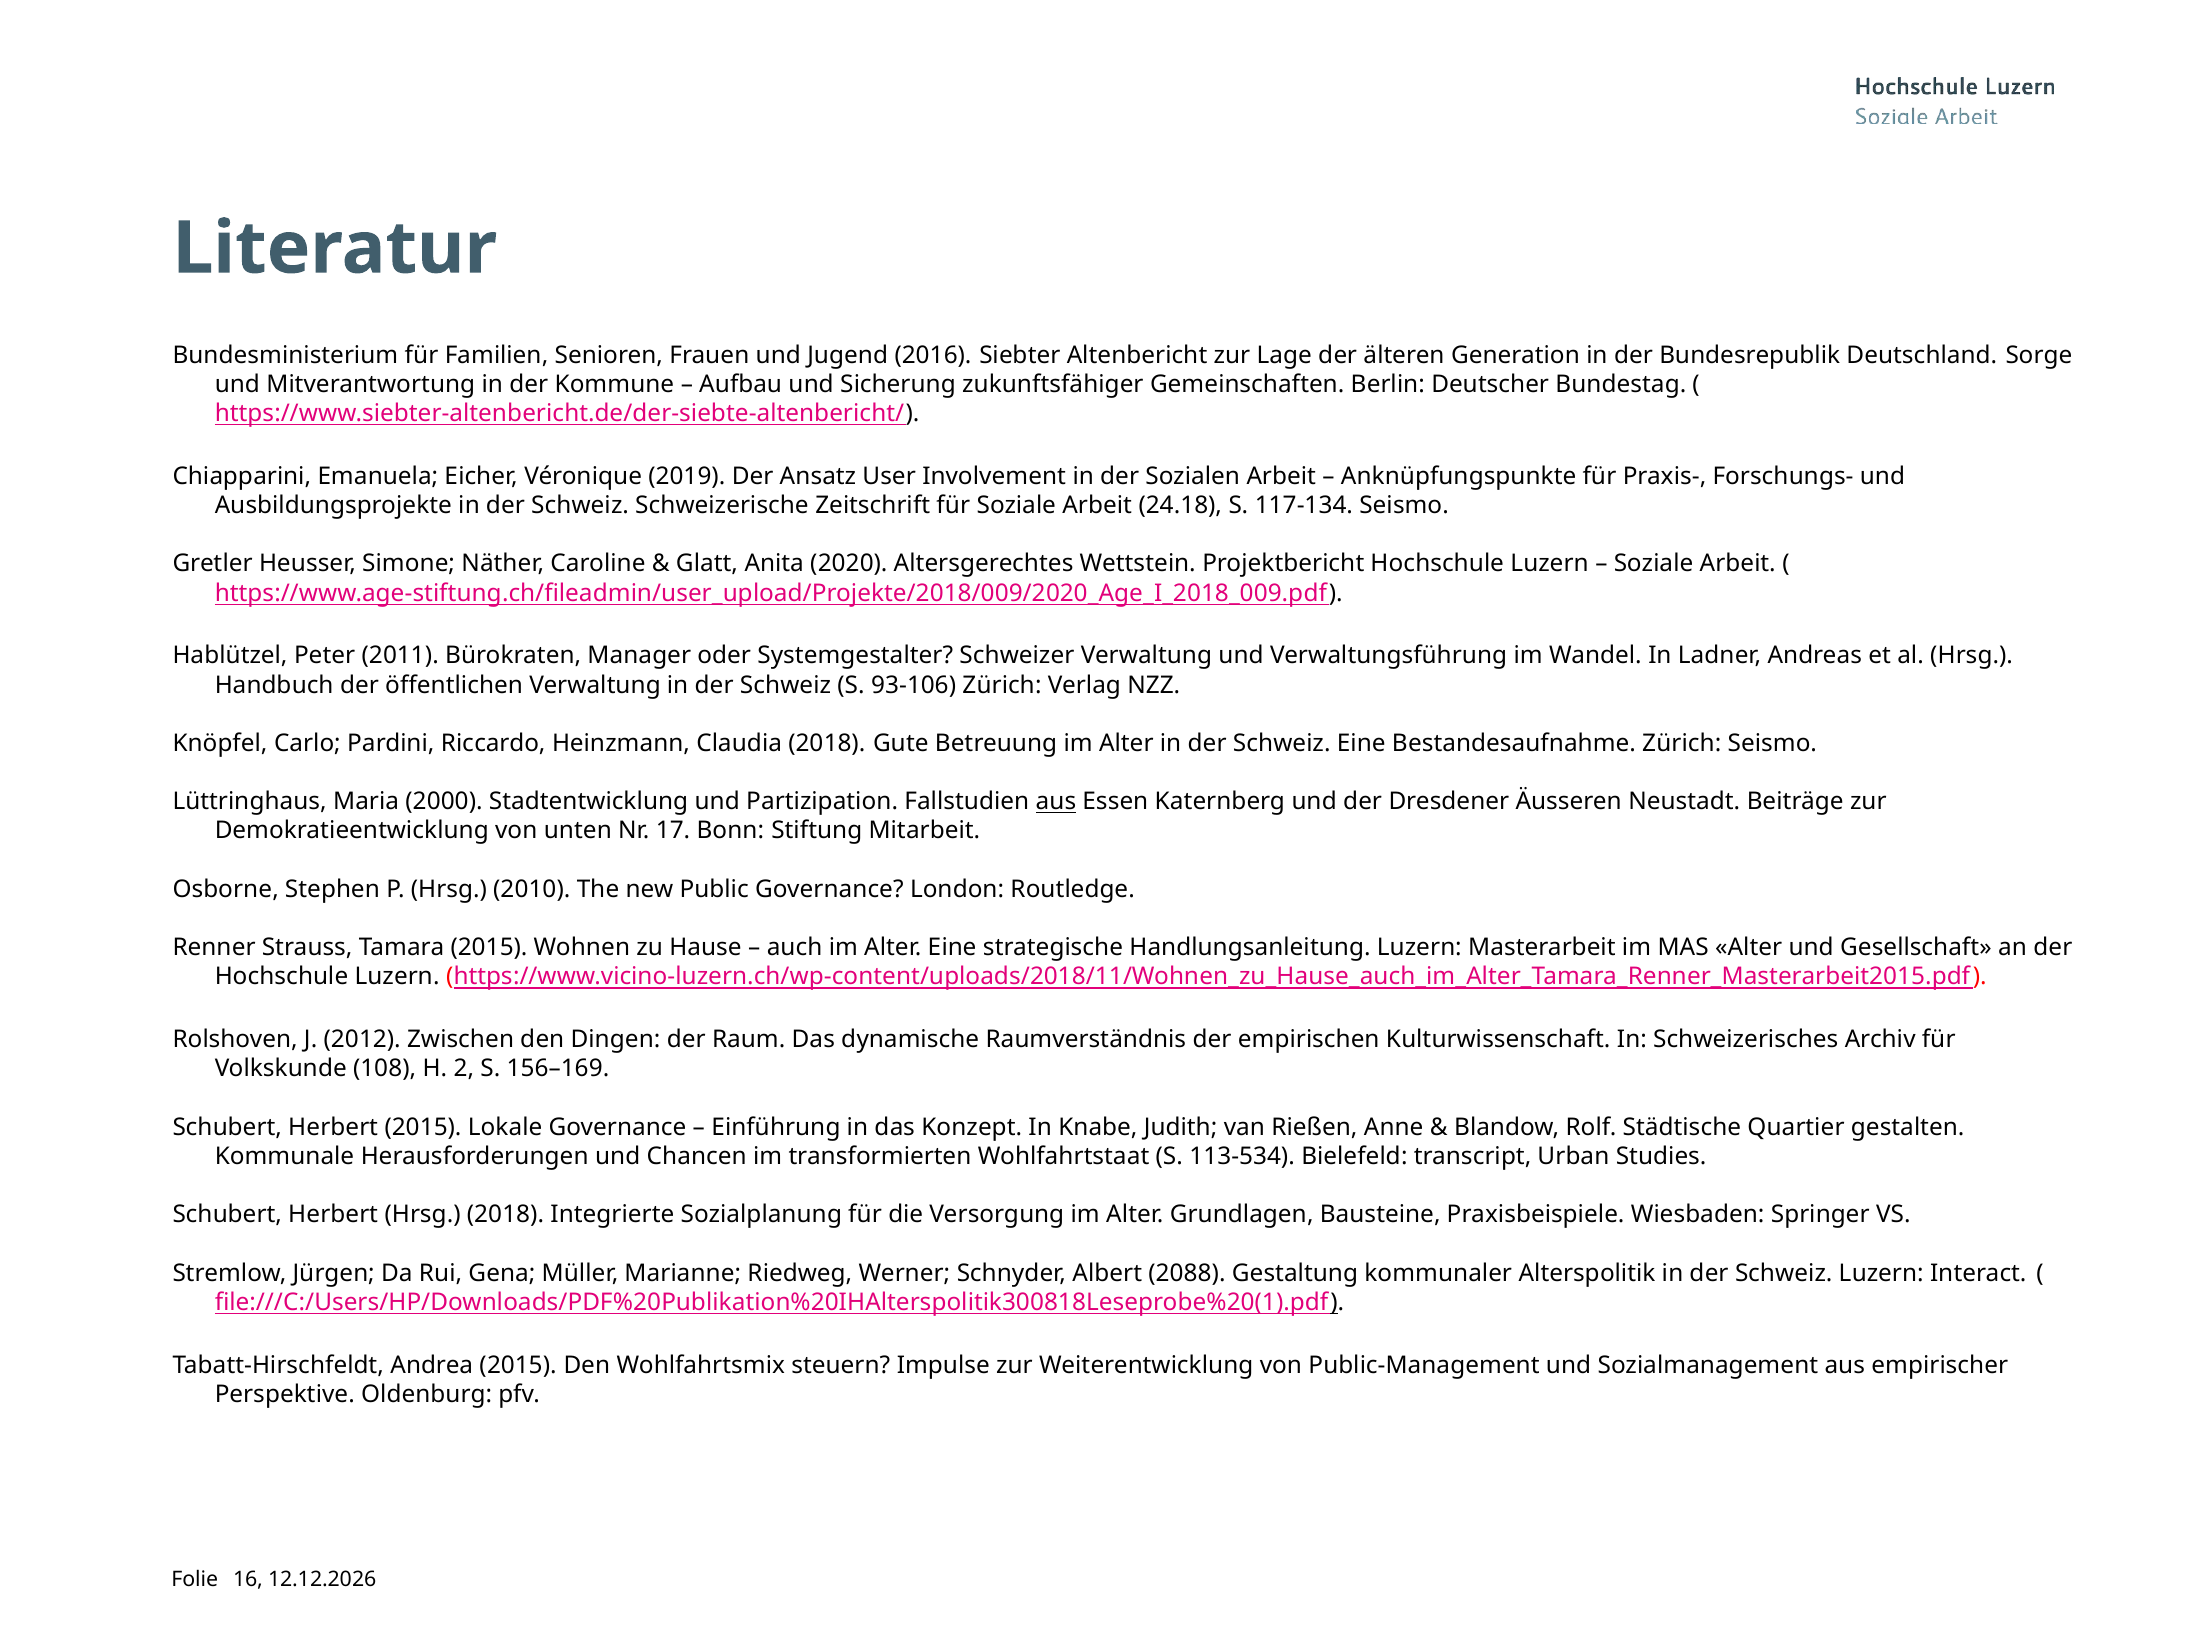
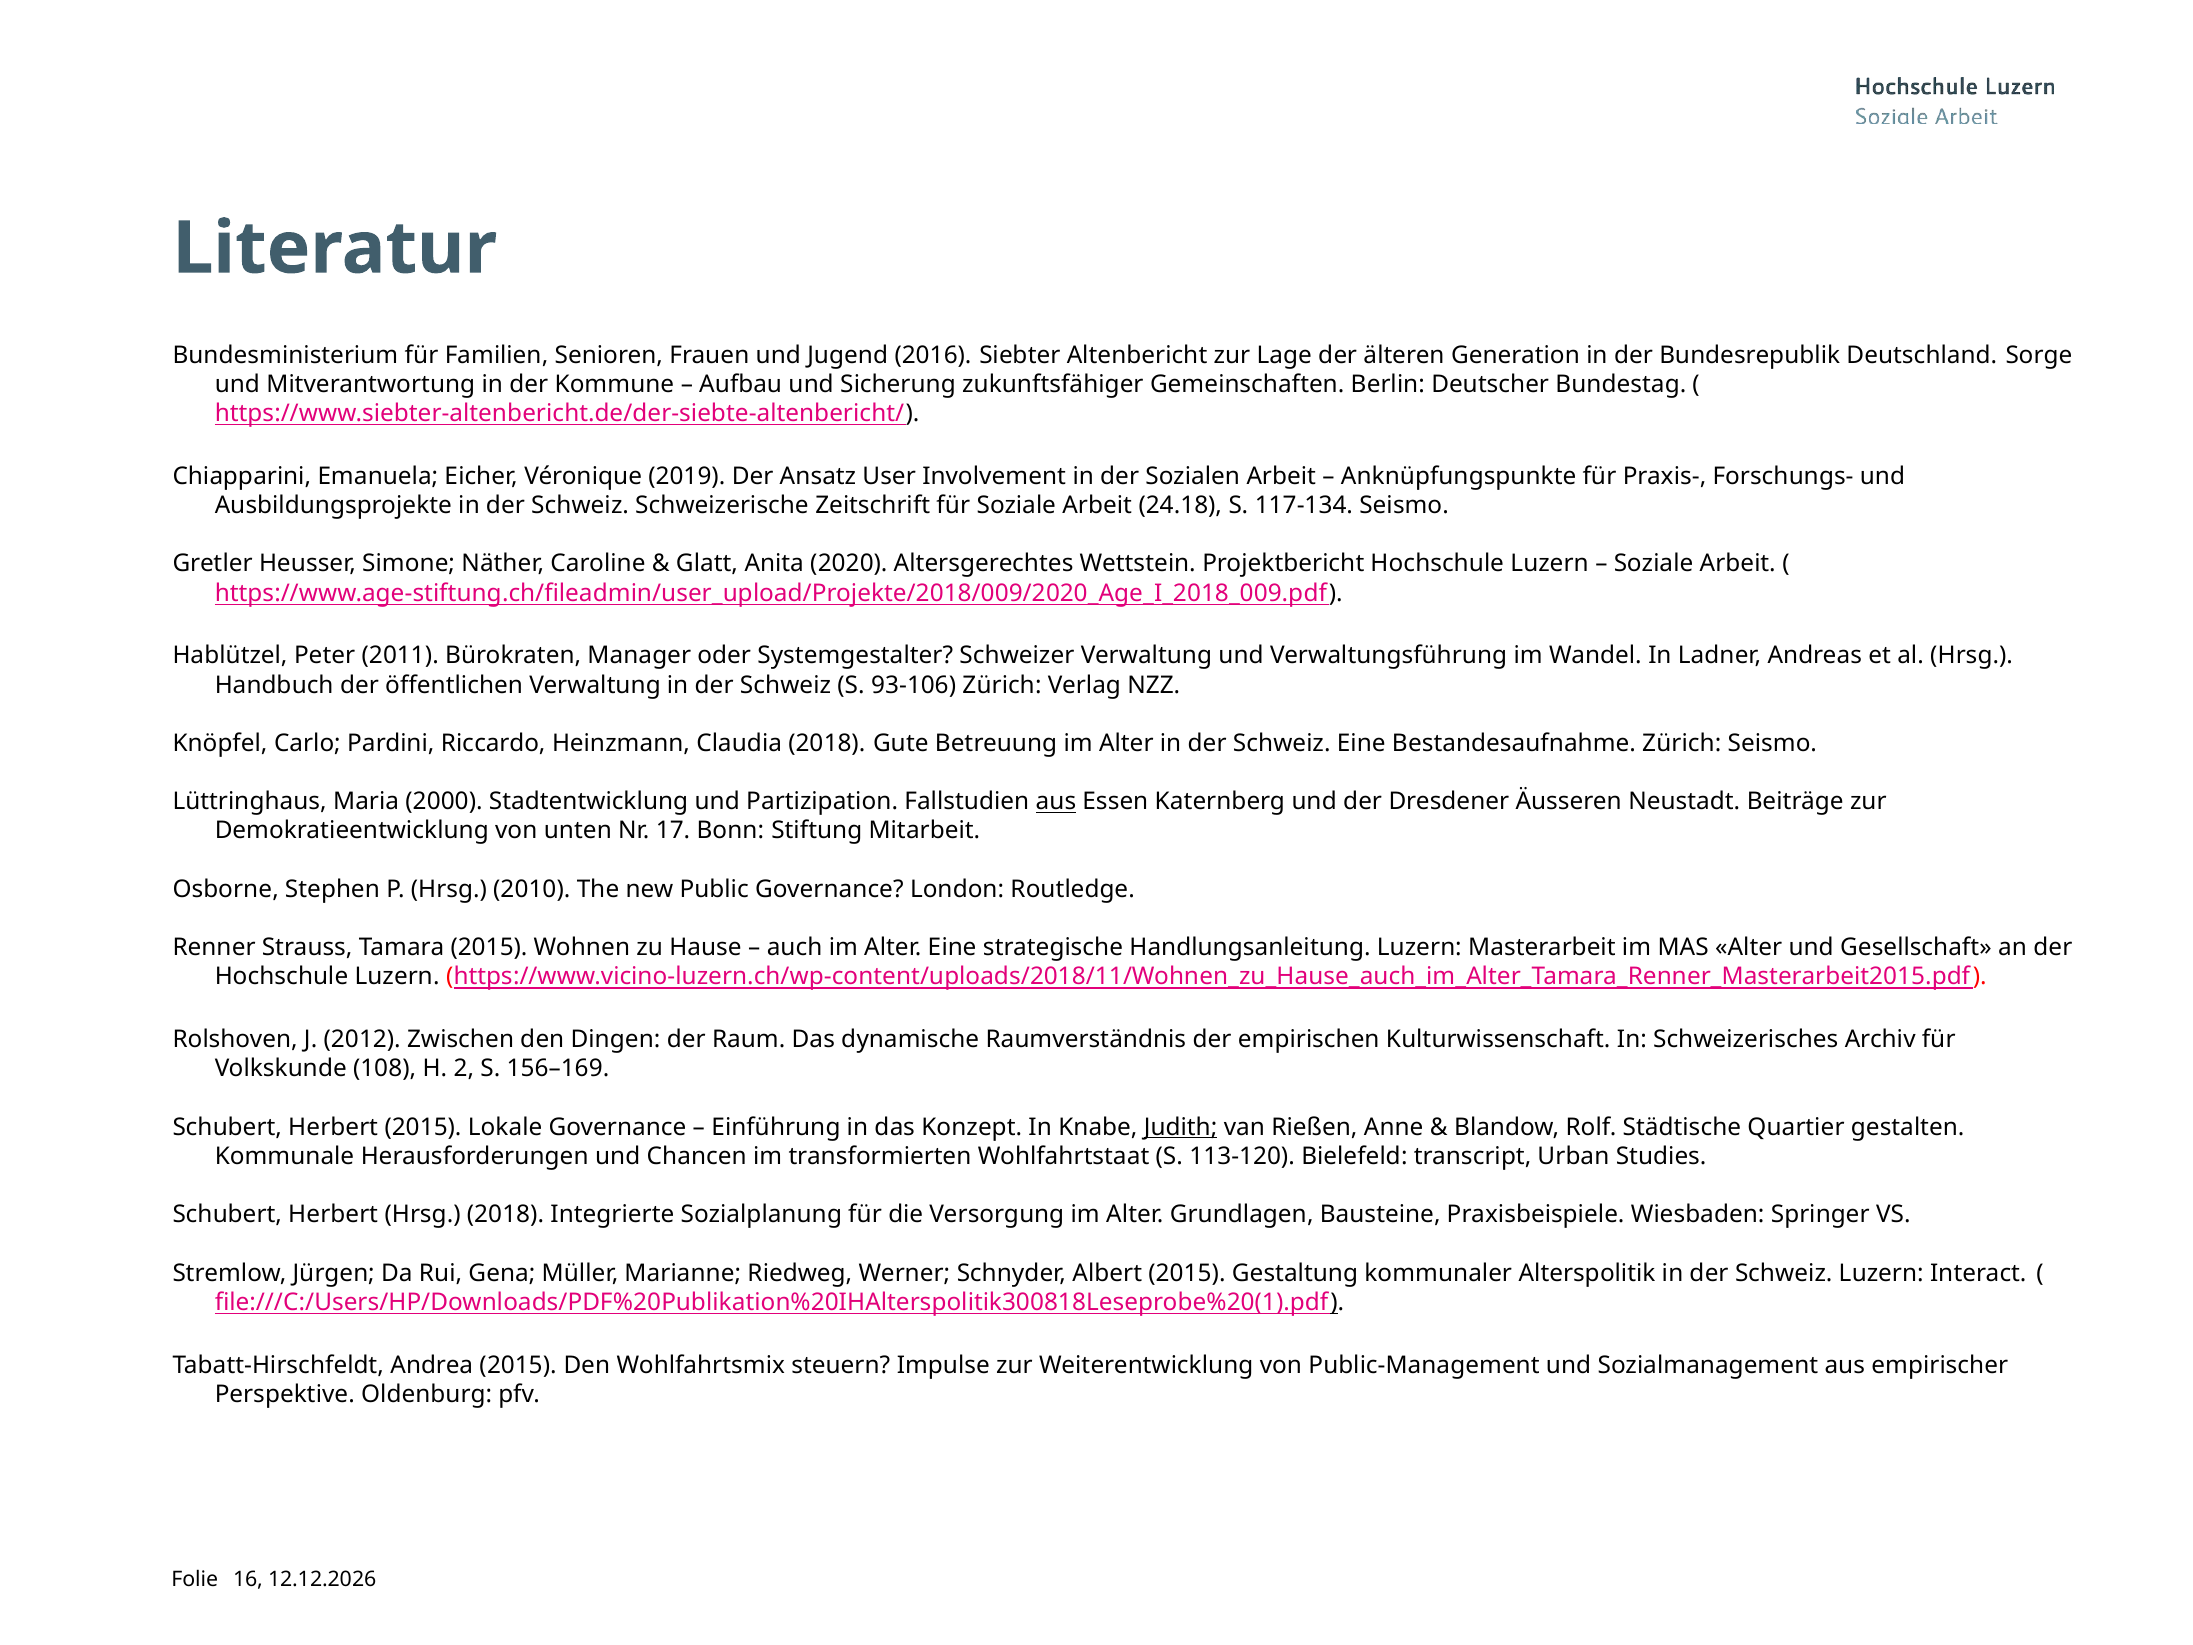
Judith underline: none -> present
113-534: 113-534 -> 113-120
Albert 2088: 2088 -> 2015
